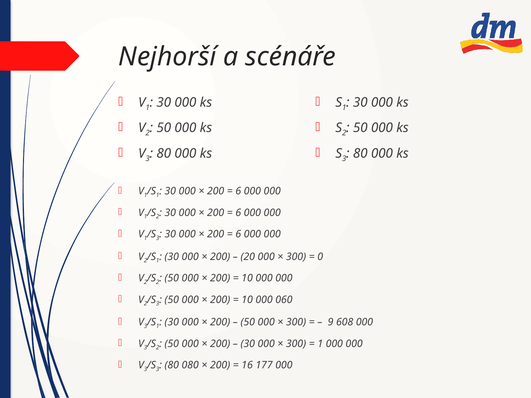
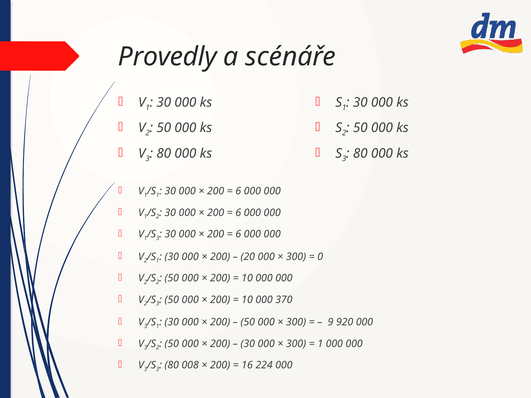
Nejhorší: Nejhorší -> Provedly
060: 060 -> 370
608: 608 -> 920
080: 080 -> 008
177: 177 -> 224
